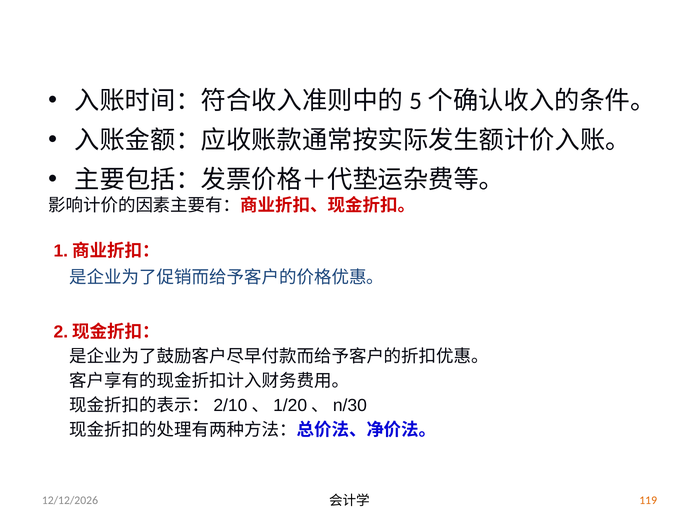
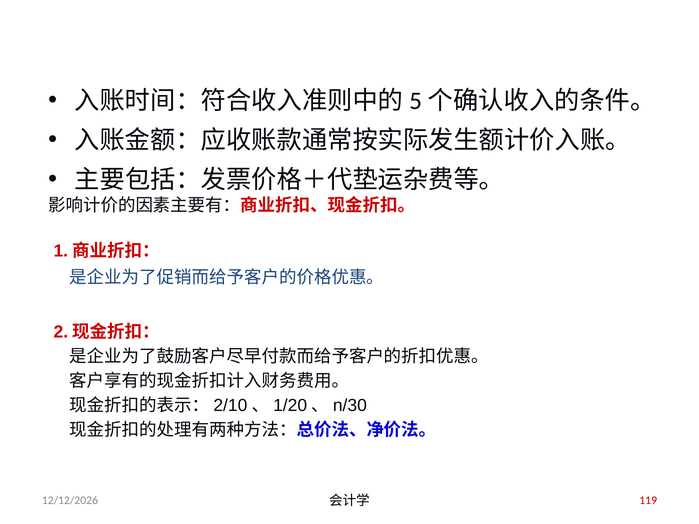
119 colour: orange -> red
